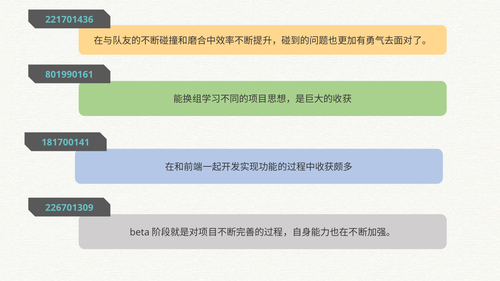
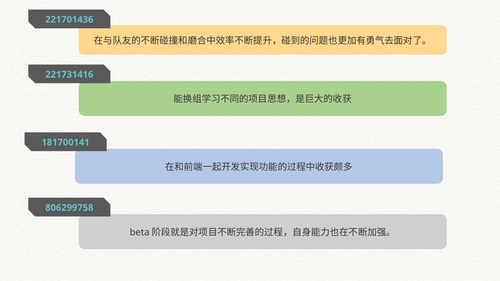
801990161: 801990161 -> 221731416
226701309: 226701309 -> 806299758
